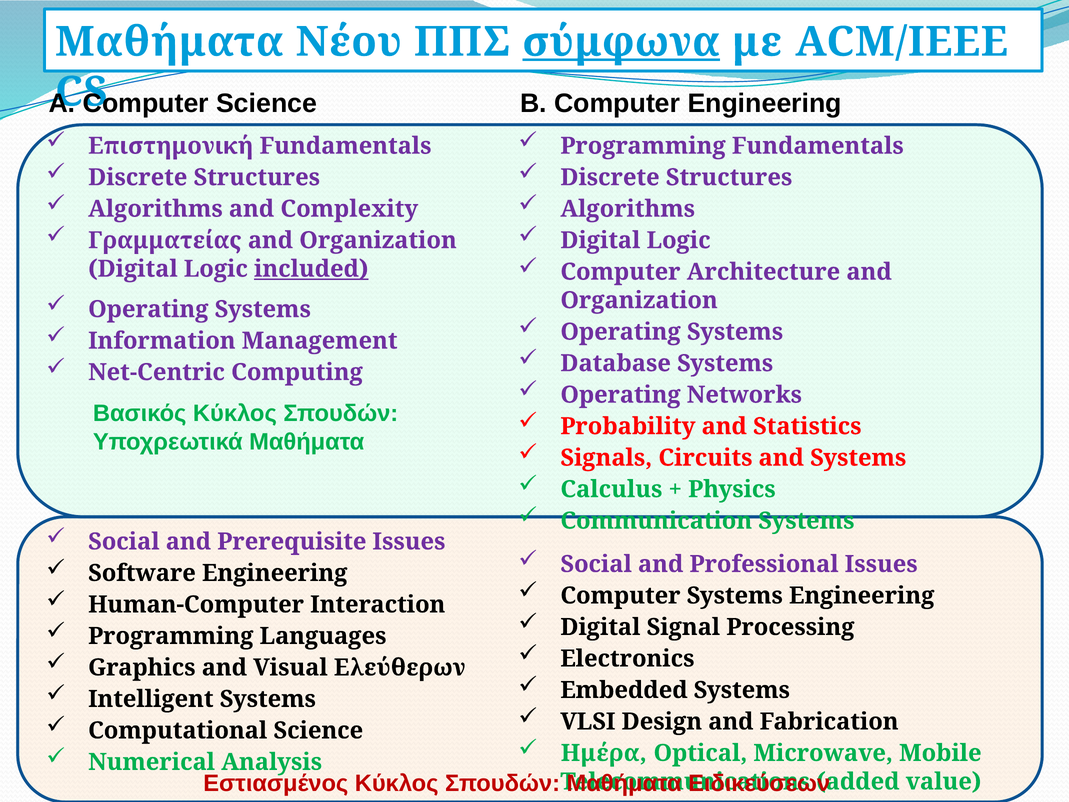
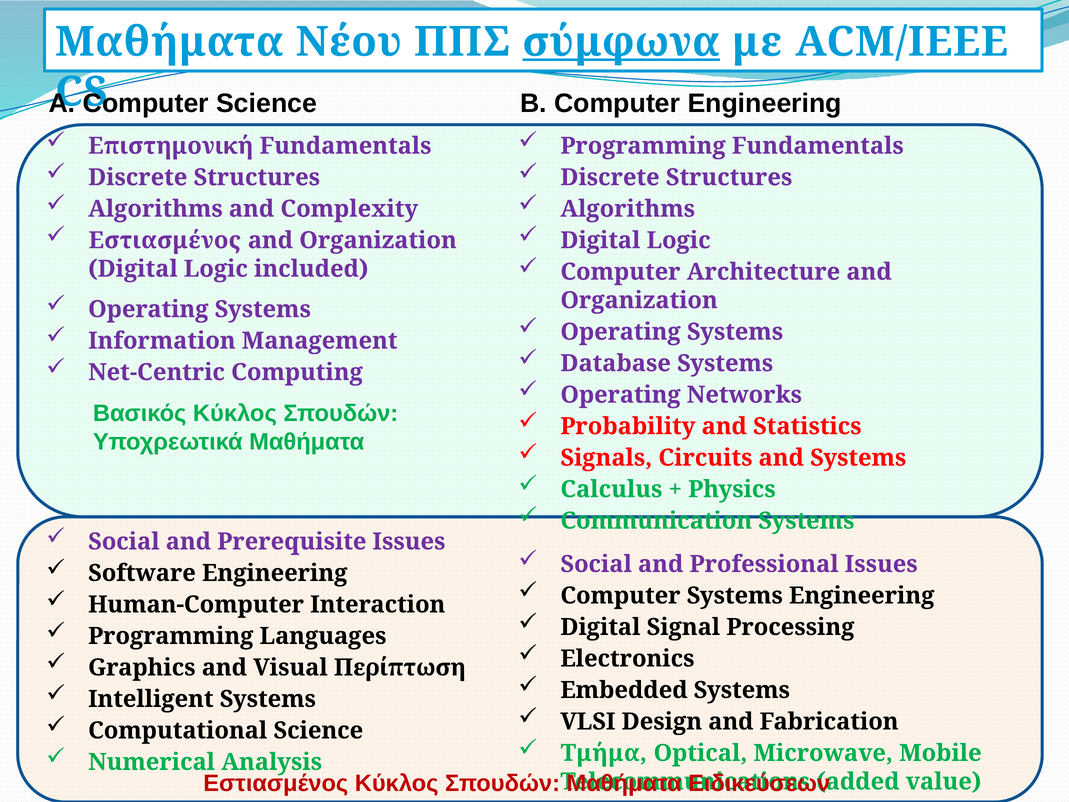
Γραμματείας at (165, 240): Γραμματείας -> Εστιασμένος
included underline: present -> none
Ελεύθερων: Ελεύθερων -> Περίπτωση
Ημέρα: Ημέρα -> Τμήμα
